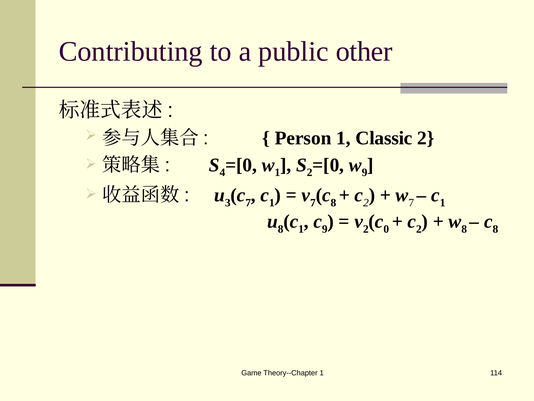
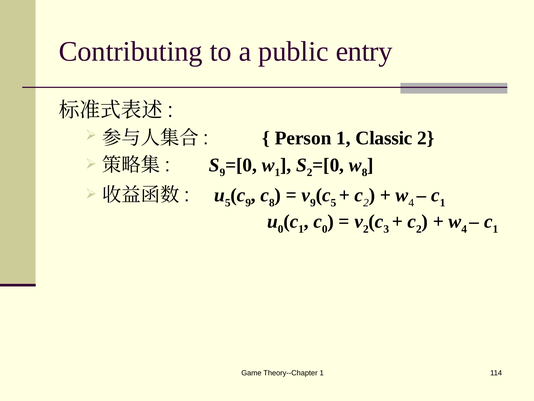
other: other -> entry
4 at (222, 172): 4 -> 9
9 at (365, 172): 9 -> 8
3 at (228, 202): 3 -> 5
7 at (248, 202): 7 -> 9
1 at (272, 202): 1 -> 8
7 at (313, 202): 7 -> 9
8 at (333, 202): 8 -> 5
7 at (411, 202): 7 -> 4
8 at (281, 229): 8 -> 0
9 at (325, 229): 9 -> 0
0: 0 -> 3
8 at (464, 229): 8 -> 4
8 at (495, 229): 8 -> 1
